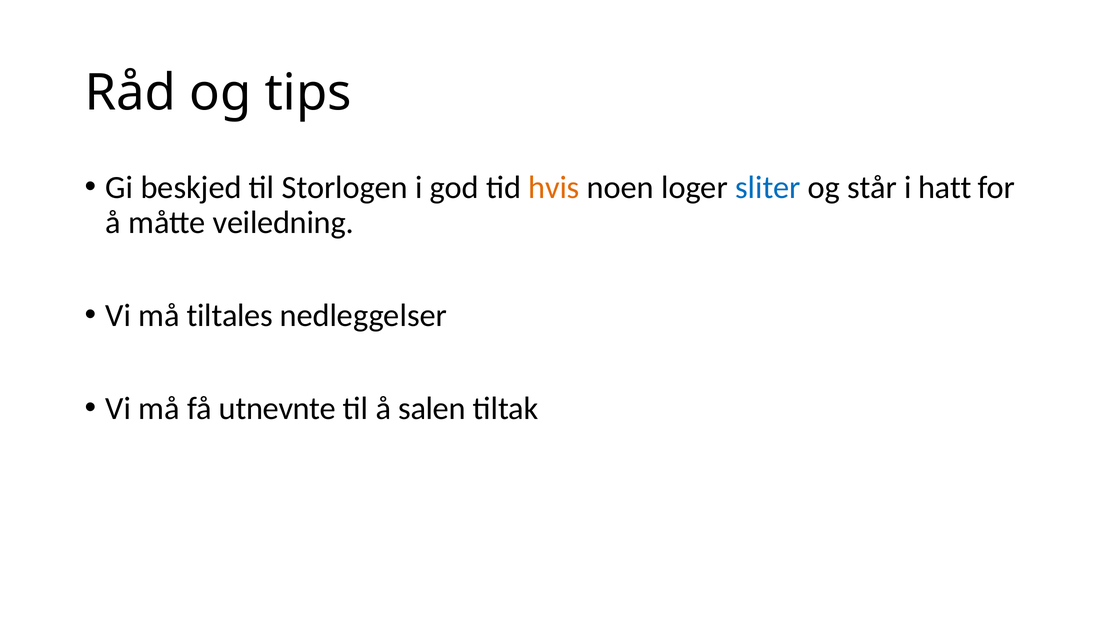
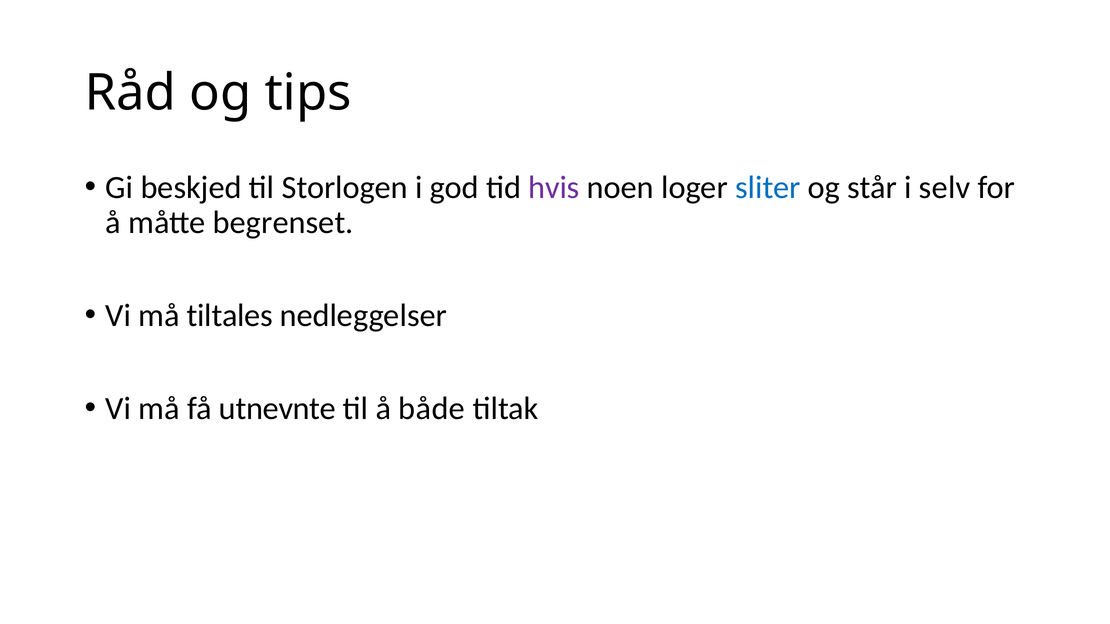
hvis colour: orange -> purple
hatt: hatt -> selv
veiledning: veiledning -> begrenset
salen: salen -> både
